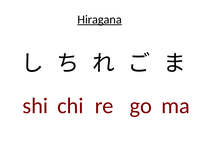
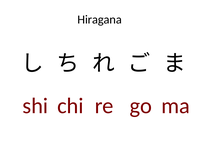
Hiragana underline: present -> none
